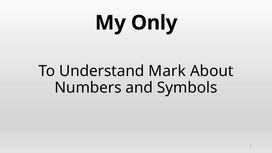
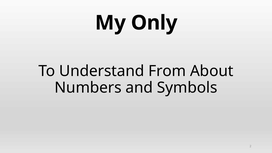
Mark: Mark -> From
